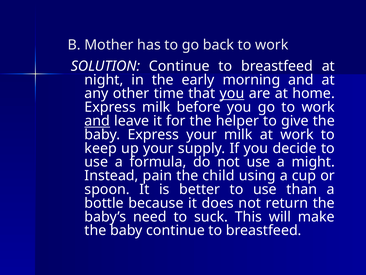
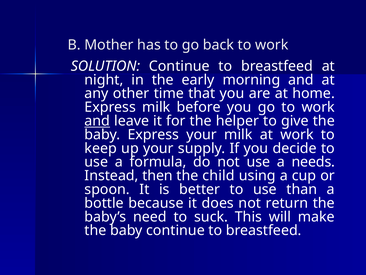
you at (232, 93) underline: present -> none
might: might -> needs
pain: pain -> then
